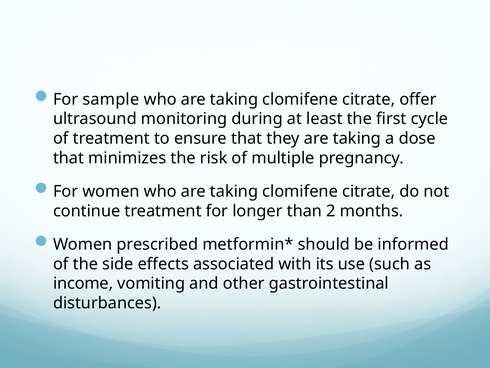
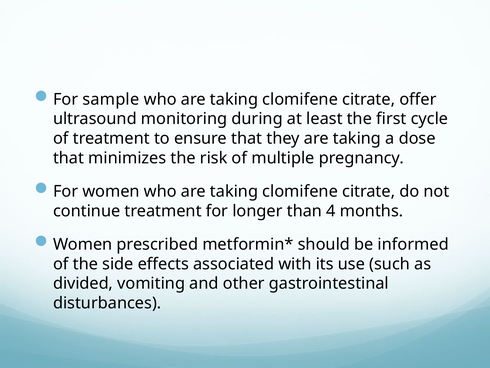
2: 2 -> 4
income: income -> divided
